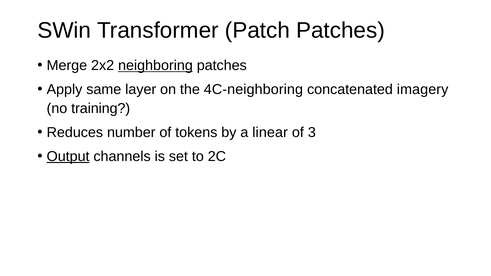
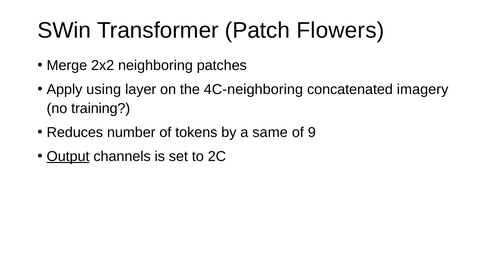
Patch Patches: Patches -> Flowers
neighboring underline: present -> none
same: same -> using
linear: linear -> same
3: 3 -> 9
